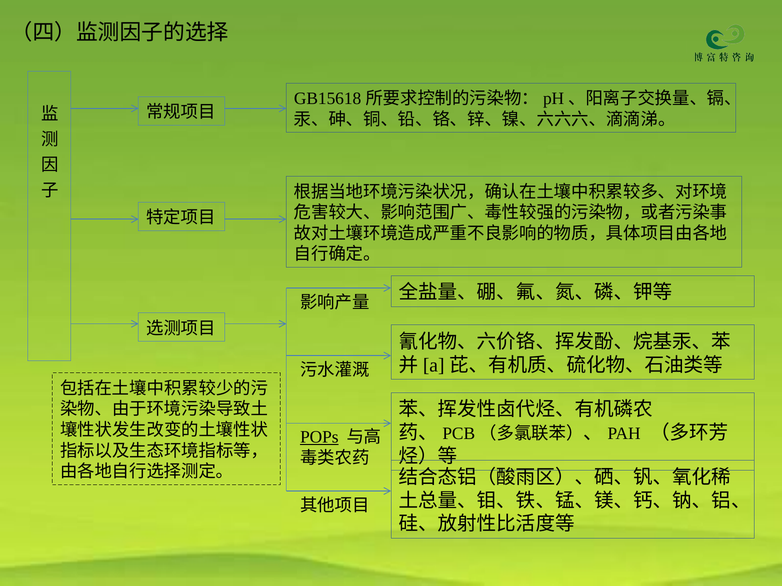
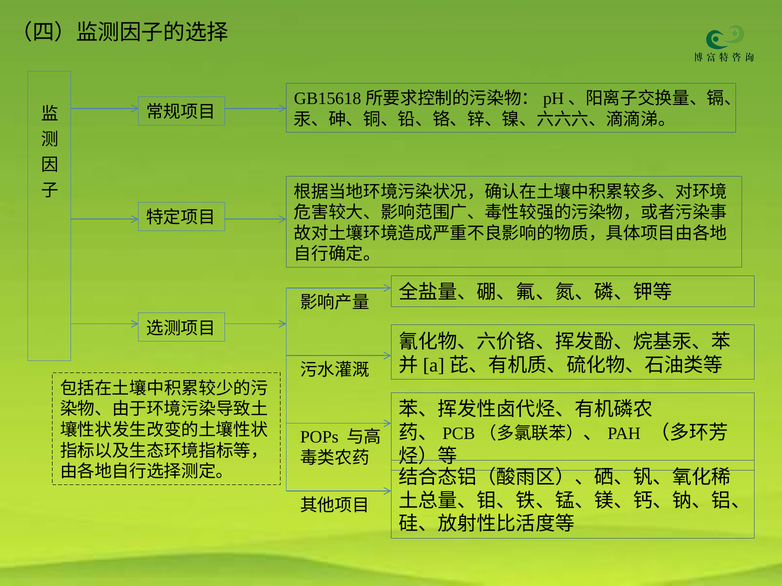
POPs underline: present -> none
